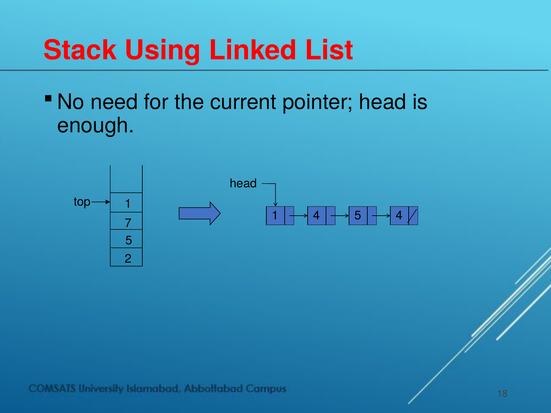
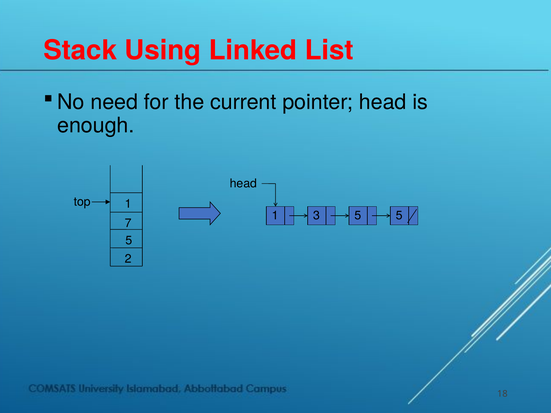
1 4: 4 -> 3
5 4: 4 -> 5
